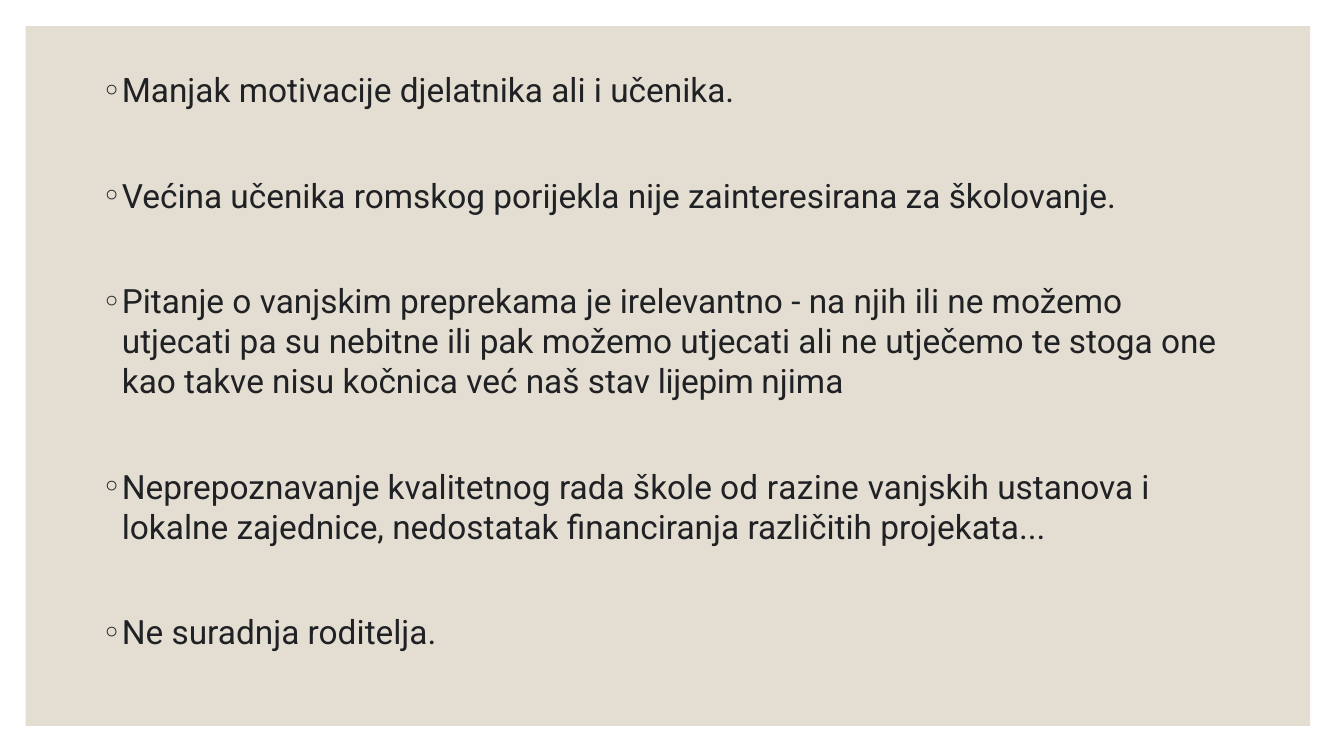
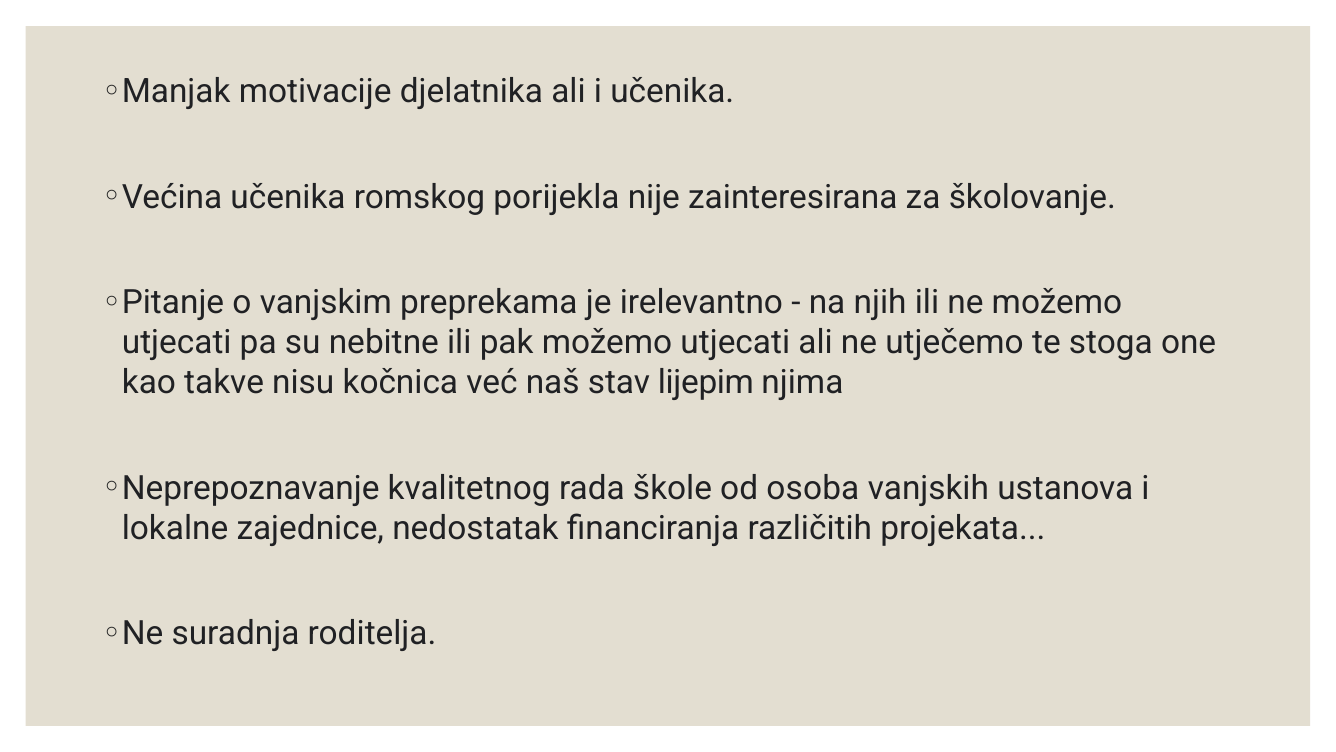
razine: razine -> osoba
